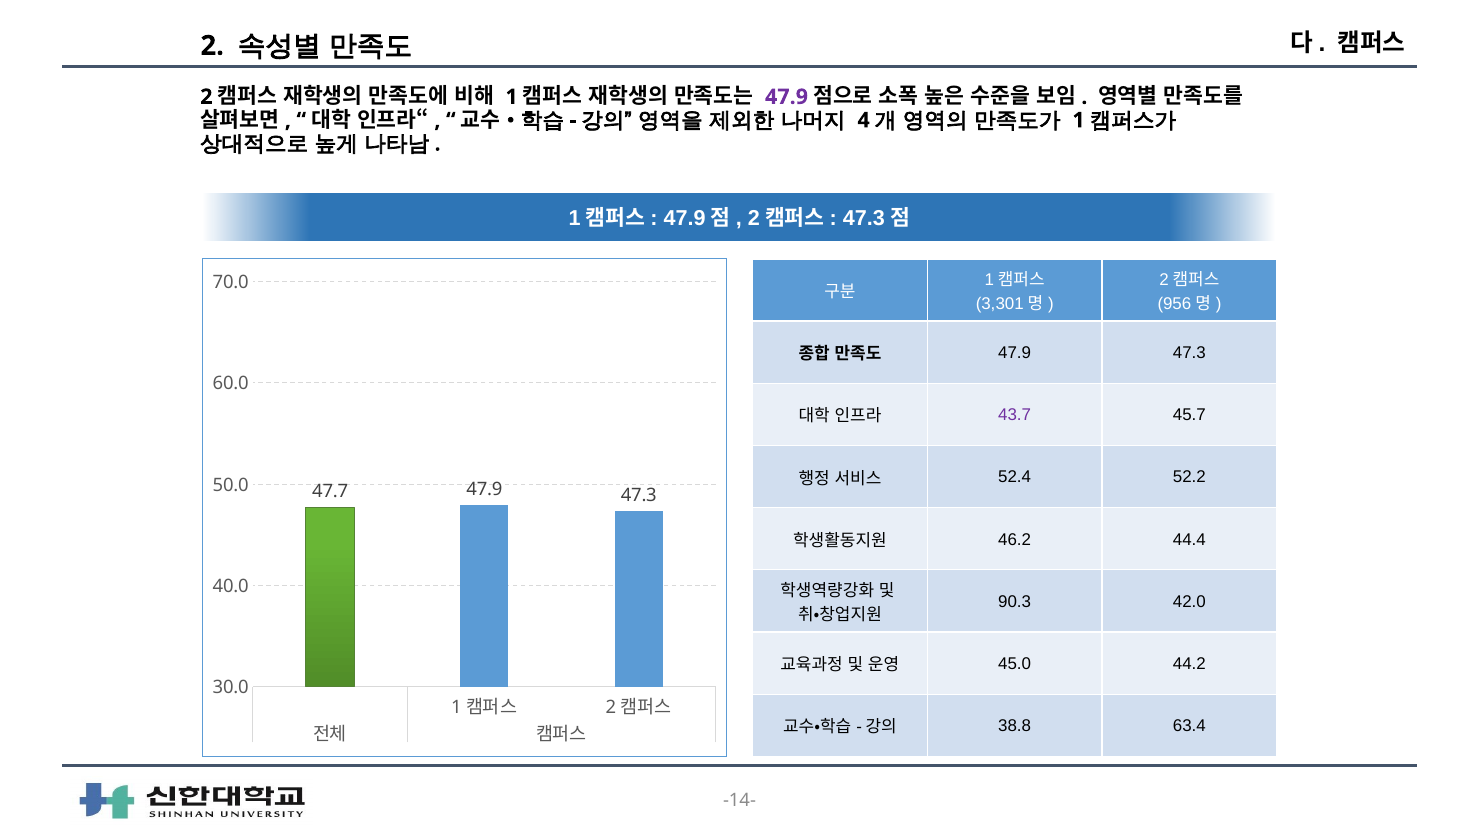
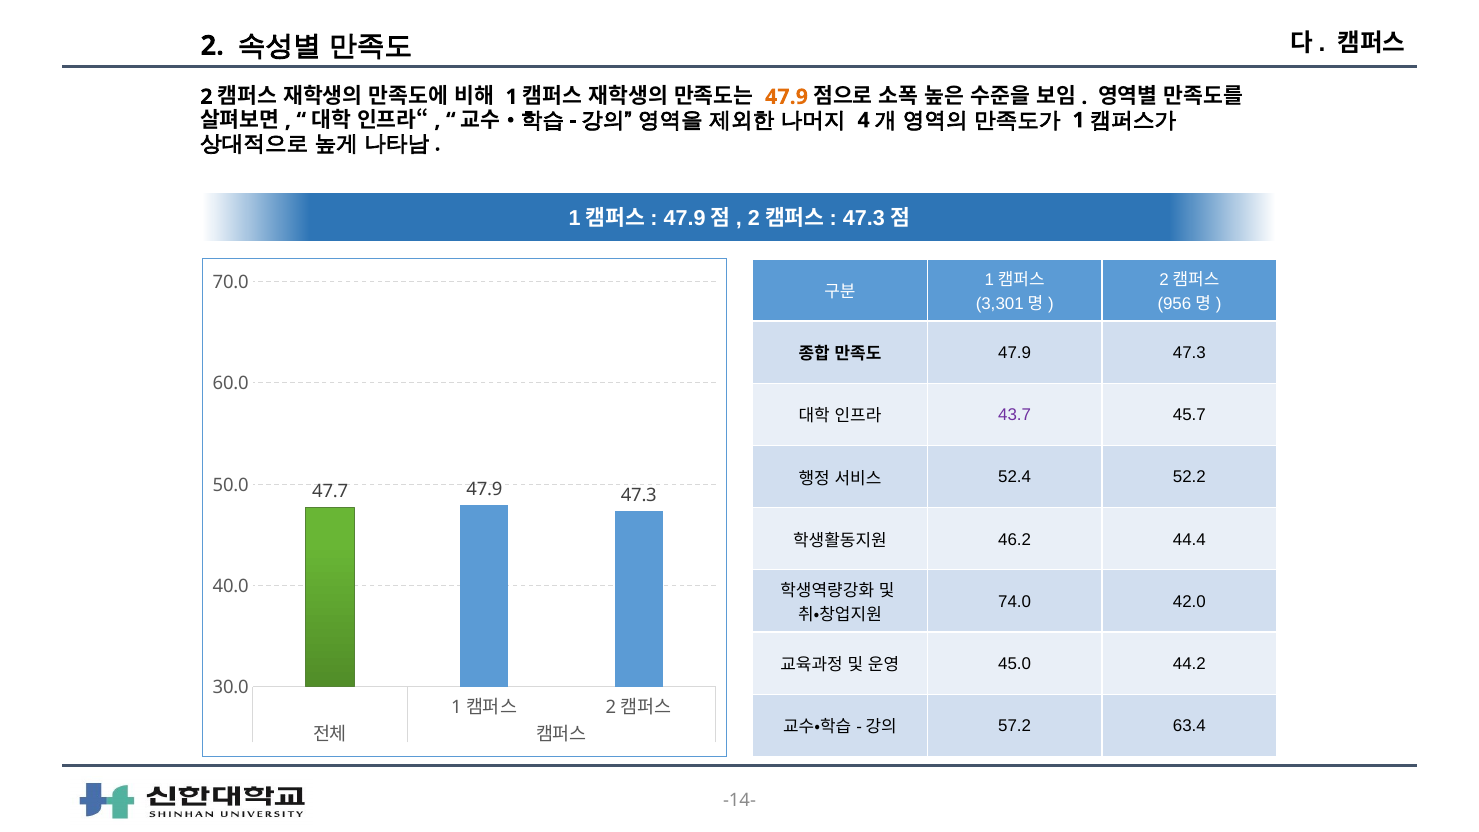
47.9 at (787, 97) colour: purple -> orange
90.3: 90.3 -> 74.0
38.8: 38.8 -> 57.2
